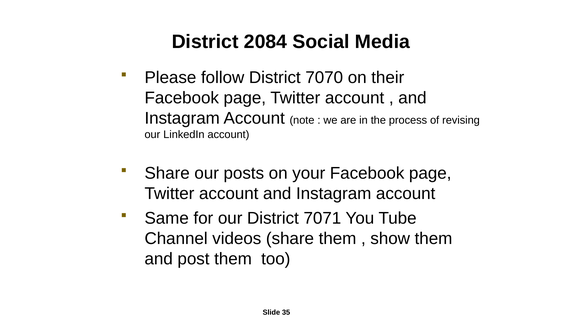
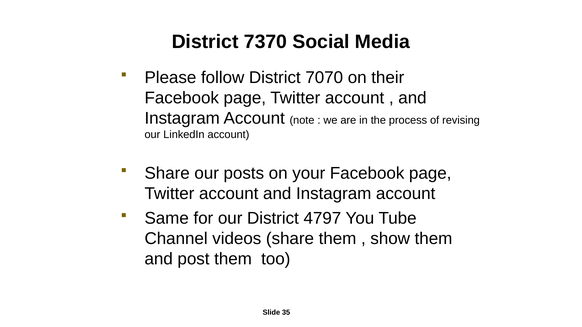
2084: 2084 -> 7370
7071: 7071 -> 4797
